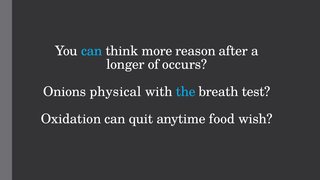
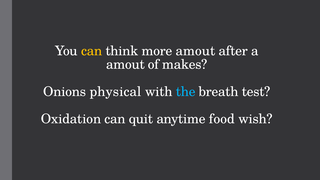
can at (92, 51) colour: light blue -> yellow
more reason: reason -> amout
longer at (125, 65): longer -> amout
occurs: occurs -> makes
